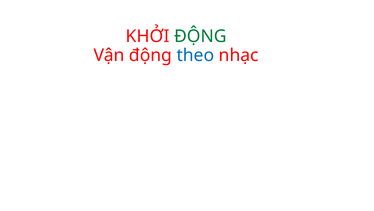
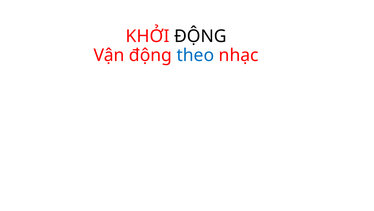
ĐỘNG at (200, 36) colour: green -> black
